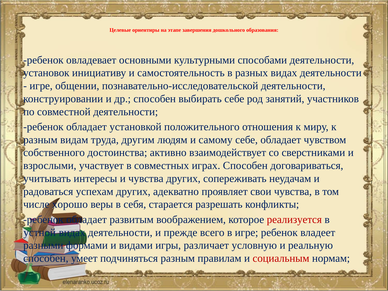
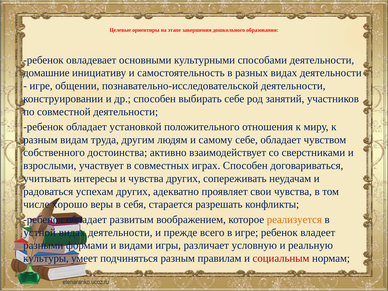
установок: установок -> домашние
реализуется colour: red -> orange
способен at (46, 258): способен -> культуры
